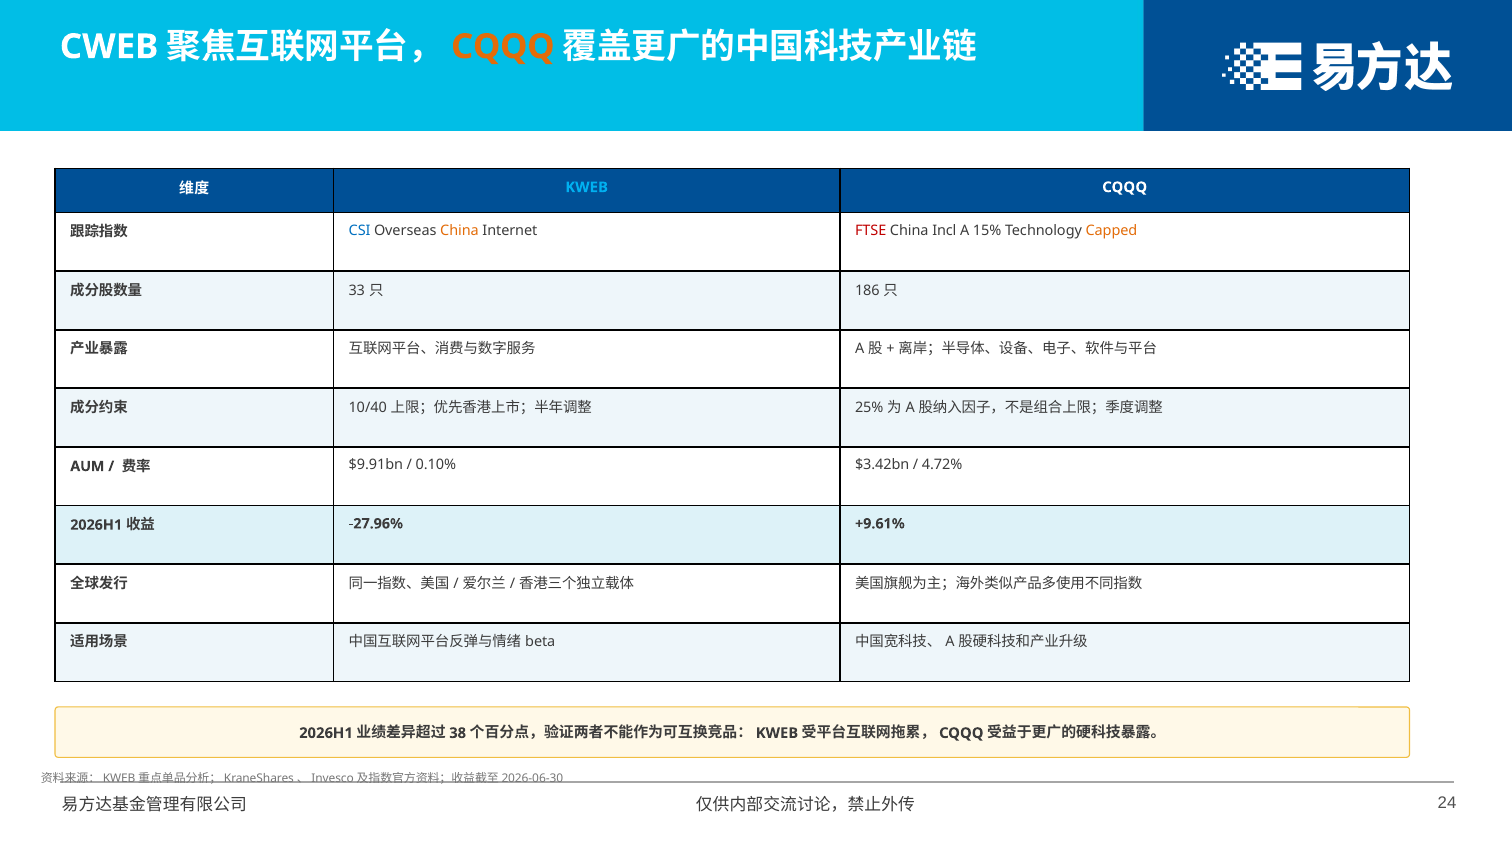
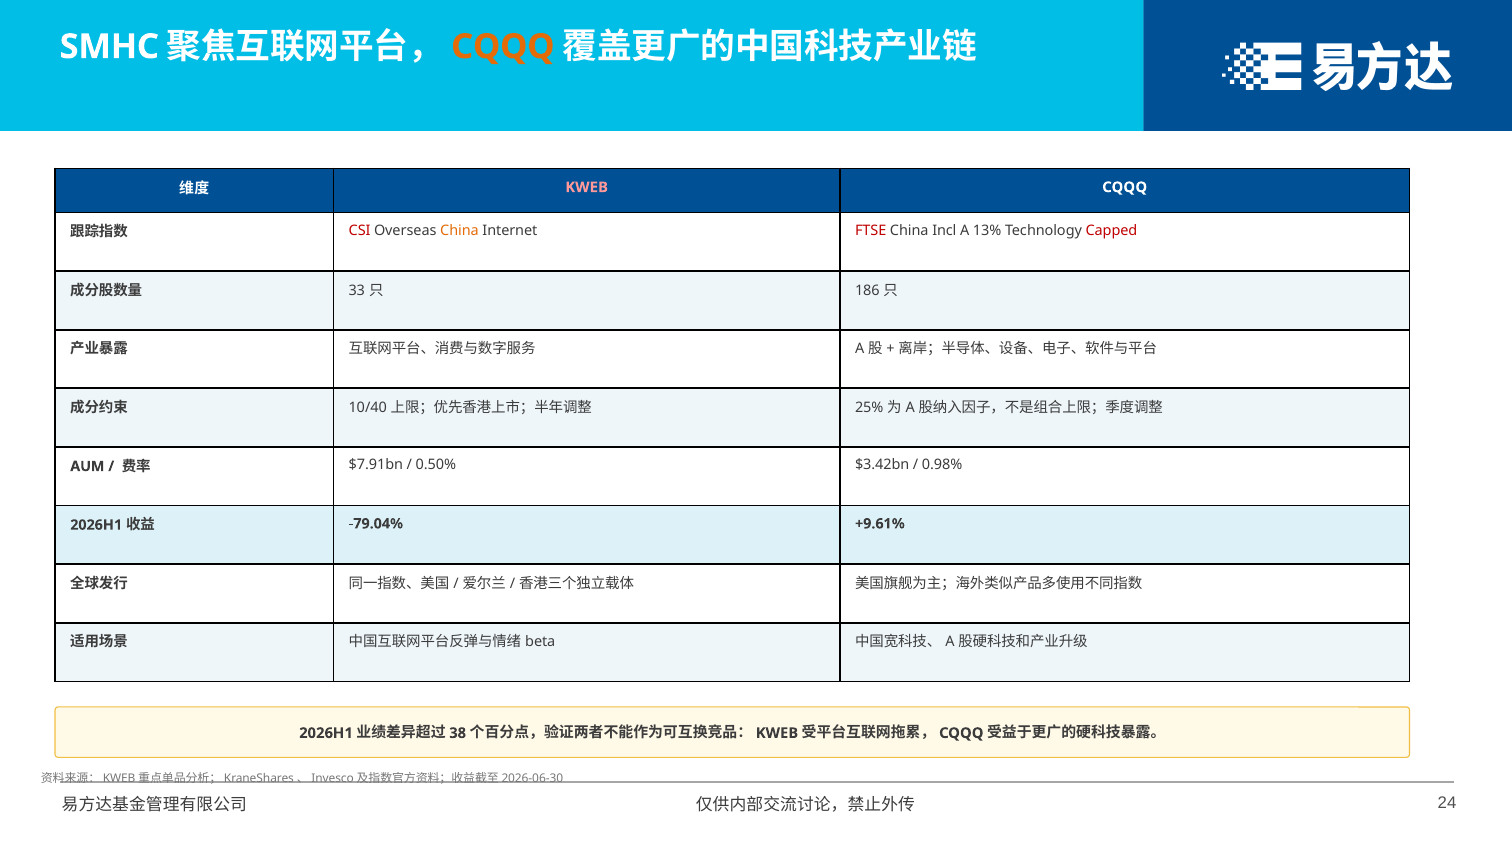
CWEB: CWEB -> SMHC
KWEB colour: light blue -> pink
CSI colour: blue -> red
15%: 15% -> 13%
Capped colour: orange -> red
$9.91bn: $9.91bn -> $7.91bn
0.10%: 0.10% -> 0.50%
4.72%: 4.72% -> 0.98%
-27.96%: -27.96% -> -79.04%
